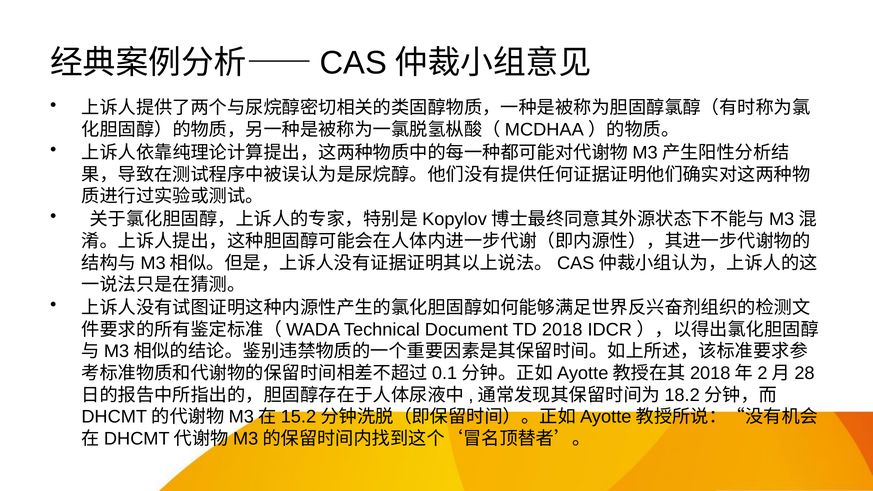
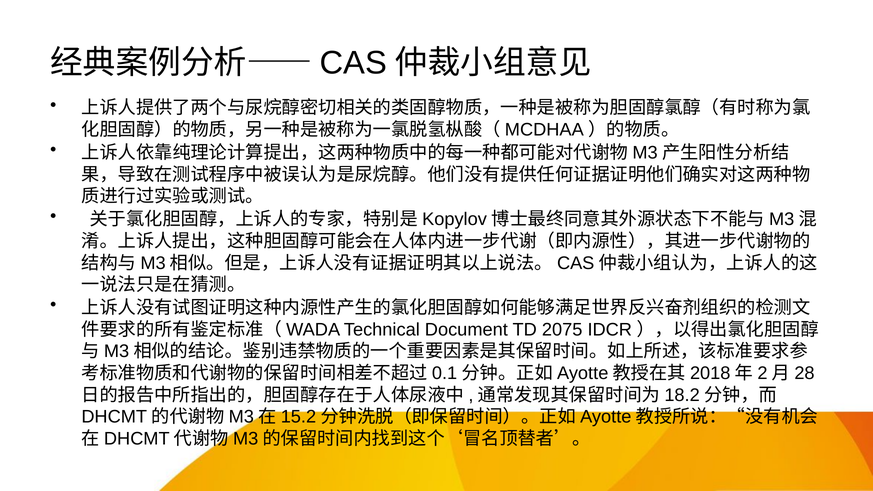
2018: 2018 -> 2075
